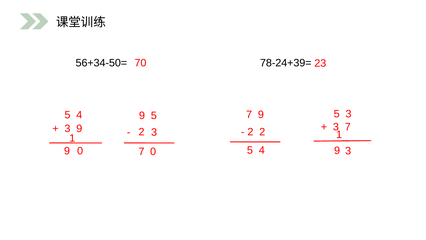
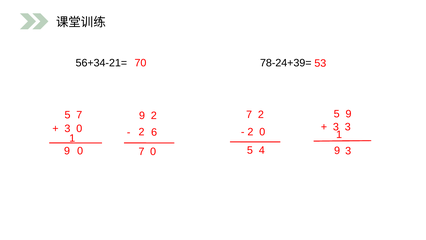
56+34-50=: 56+34-50= -> 56+34-21=
23: 23 -> 53
5 3: 3 -> 9
9 at (261, 114): 9 -> 2
5 4: 4 -> 7
5 at (154, 115): 5 -> 2
3 7: 7 -> 3
9 at (79, 129): 9 -> 0
2 at (262, 132): 2 -> 0
3 at (154, 132): 3 -> 6
